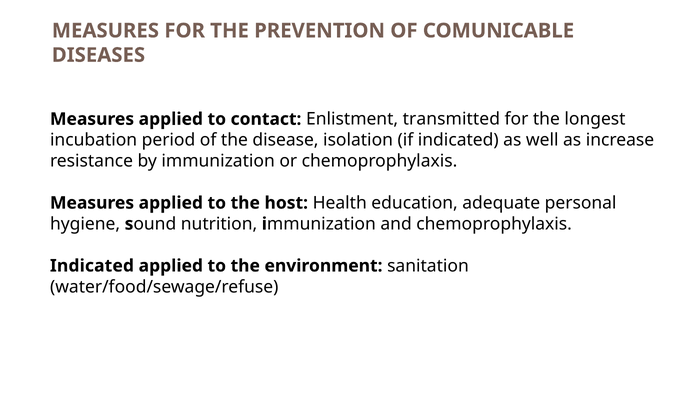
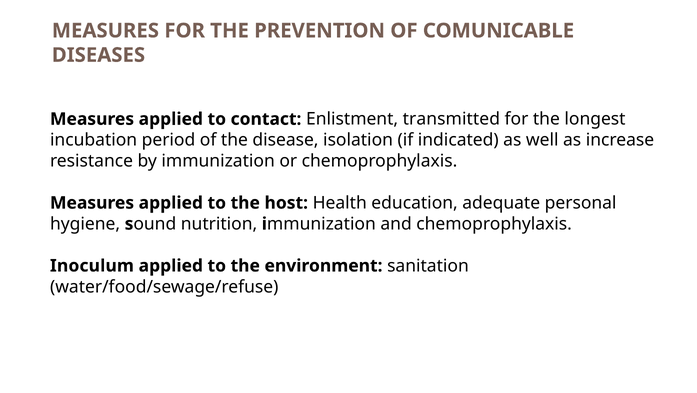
Indicated at (92, 266): Indicated -> Inoculum
